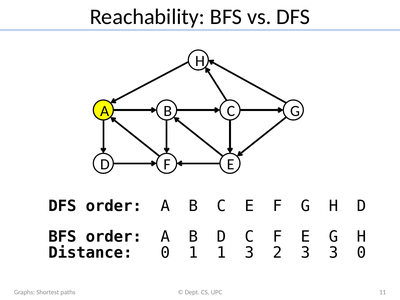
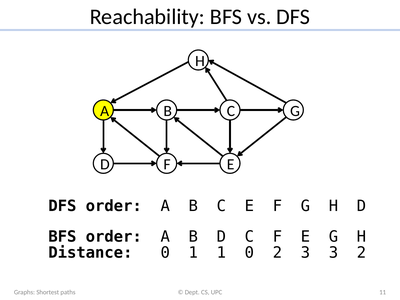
1 3: 3 -> 0
3 0: 0 -> 2
